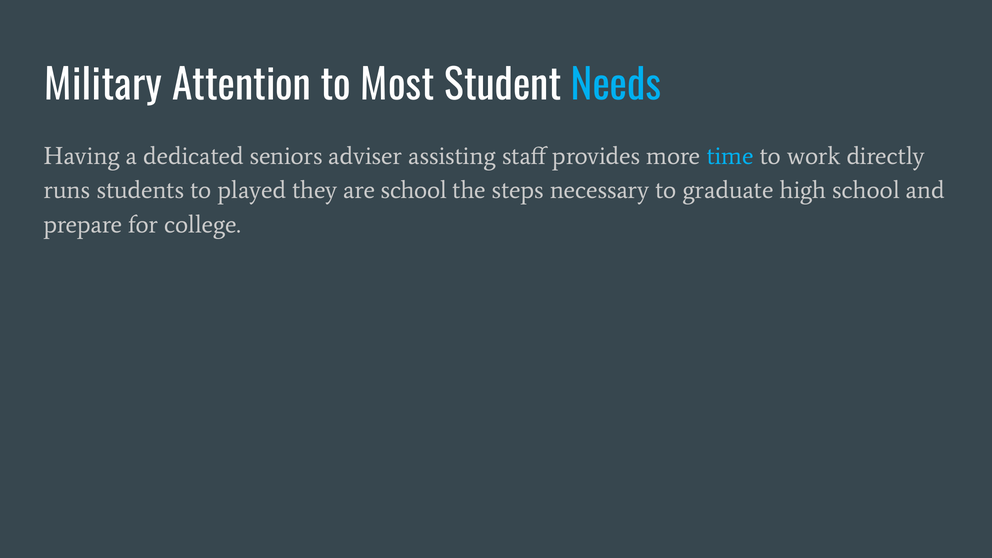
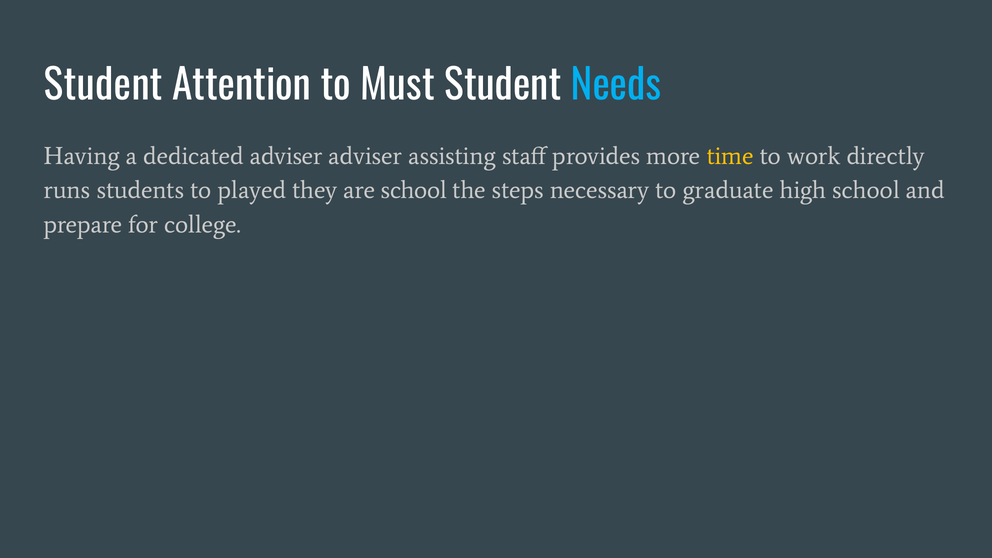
Military at (103, 86): Military -> Student
Most: Most -> Must
dedicated seniors: seniors -> adviser
time colour: light blue -> yellow
